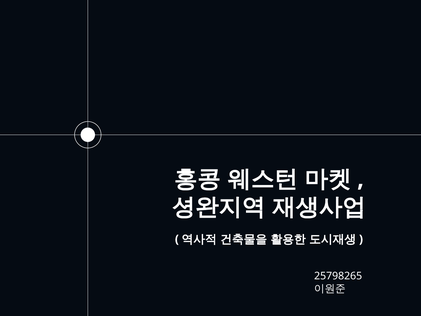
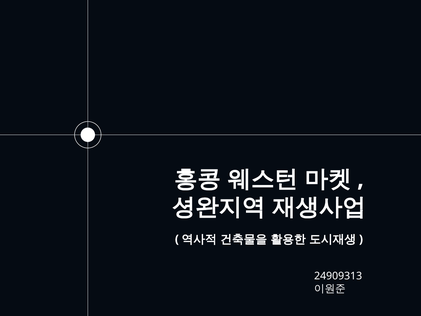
25798265: 25798265 -> 24909313
